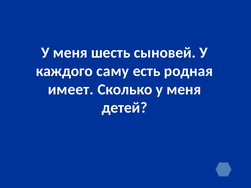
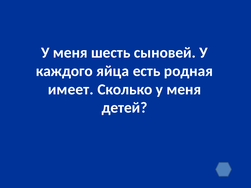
саму: саму -> яйца
